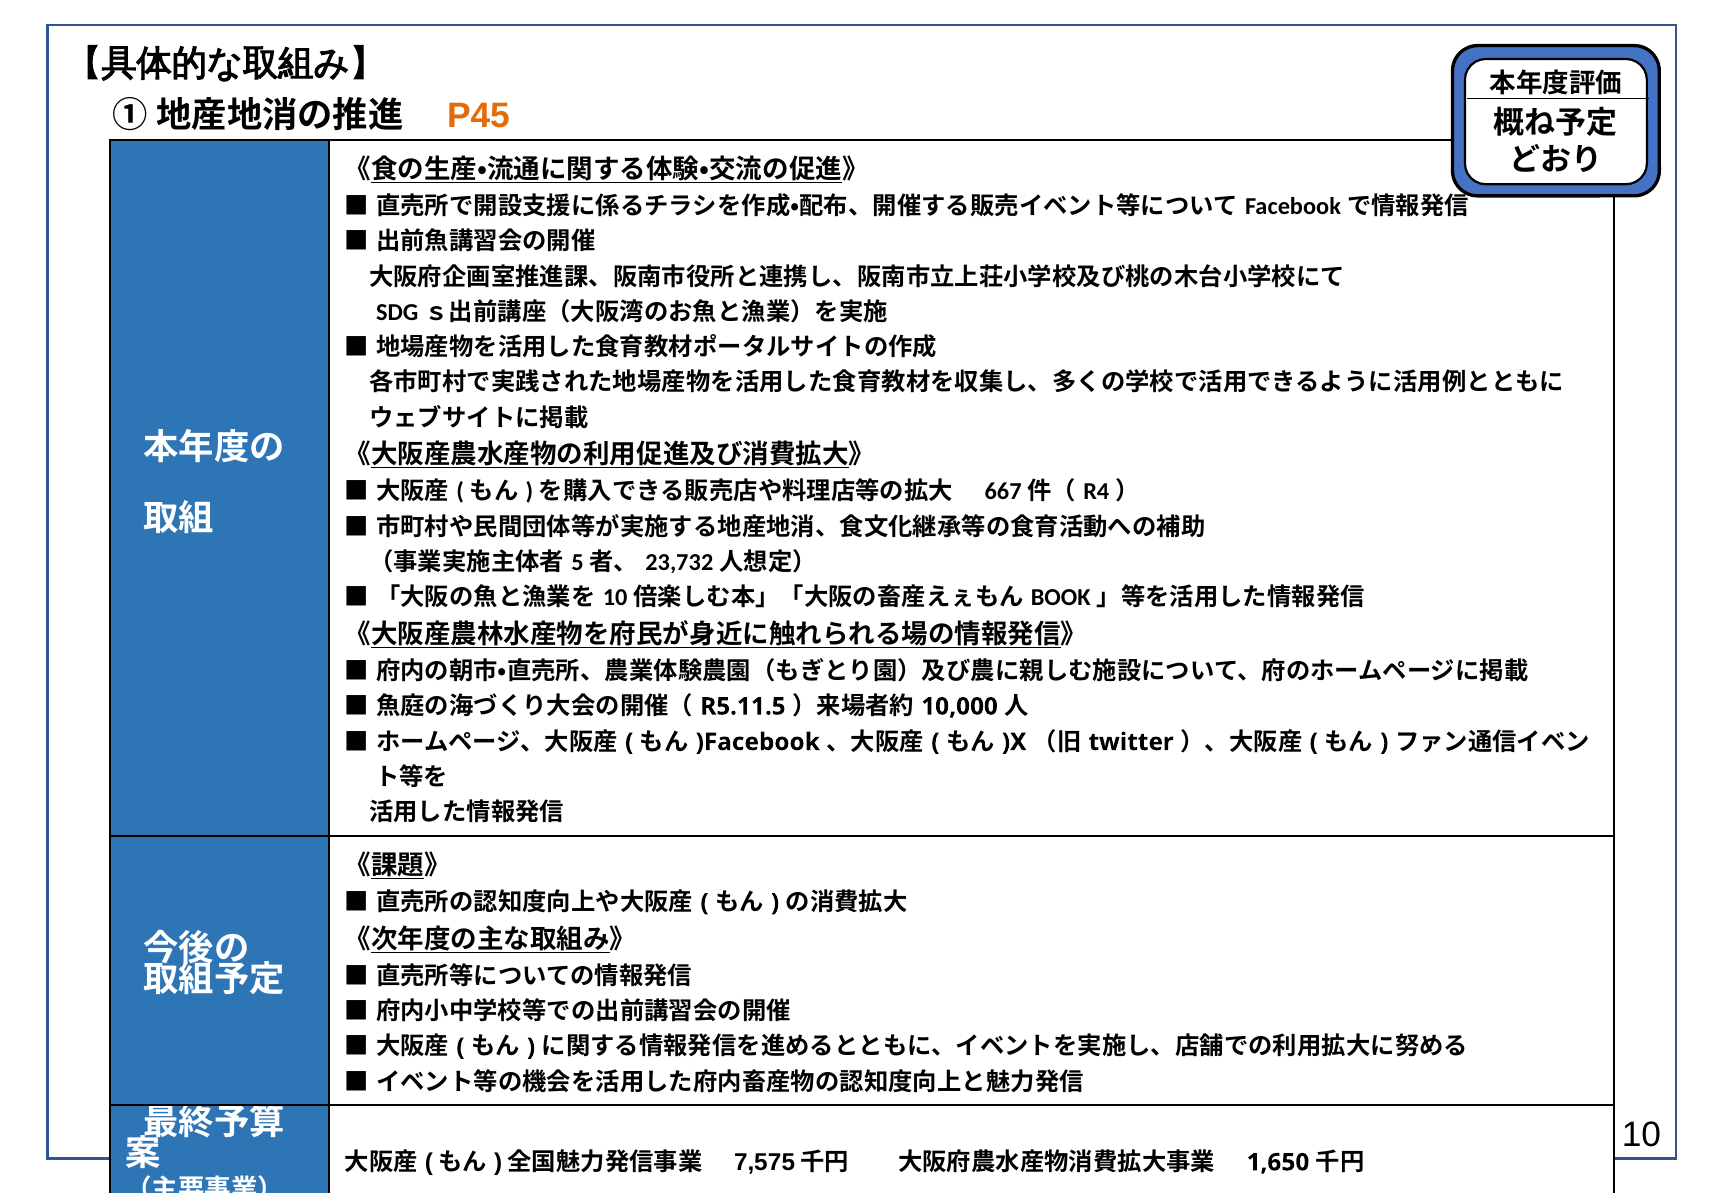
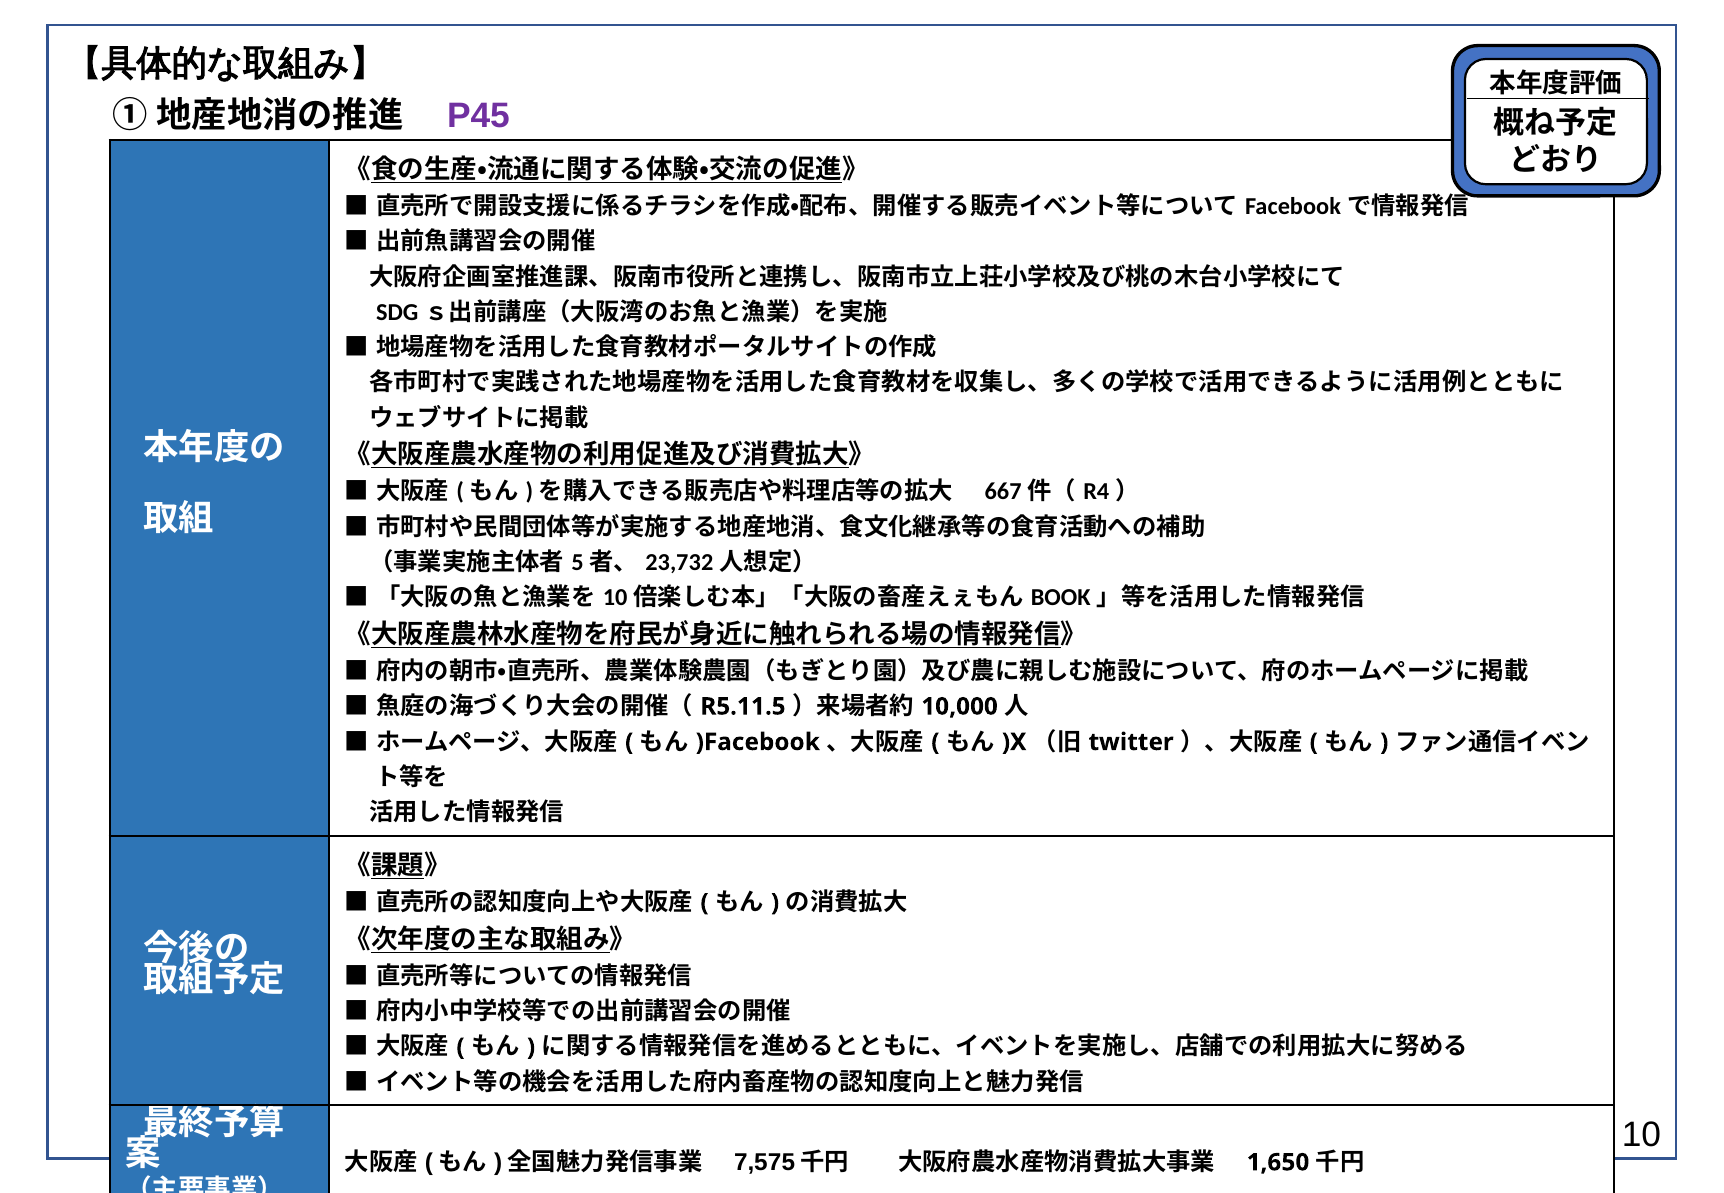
P45 colour: orange -> purple
